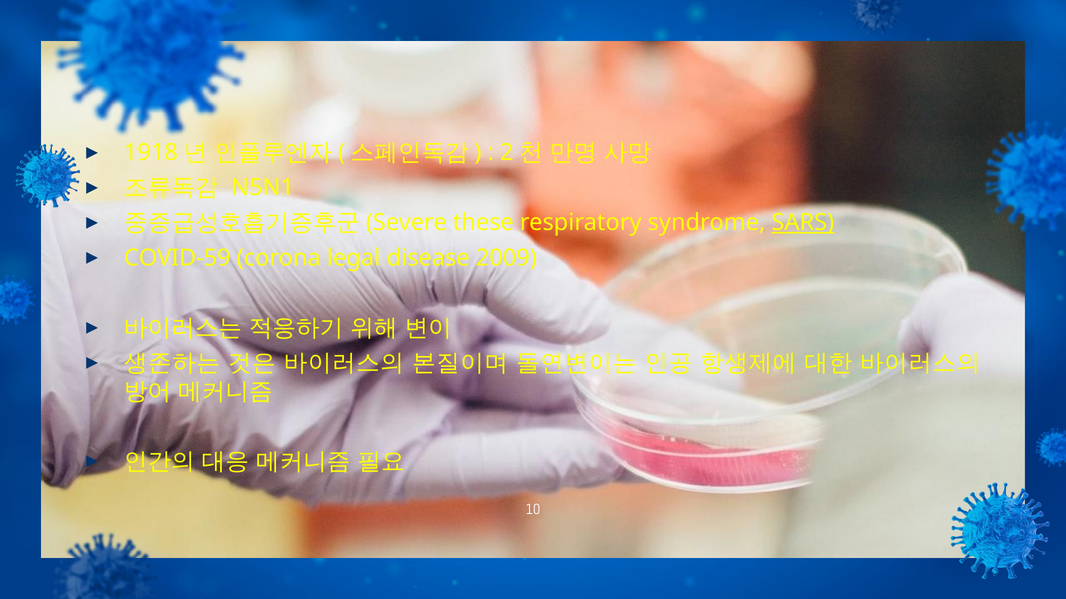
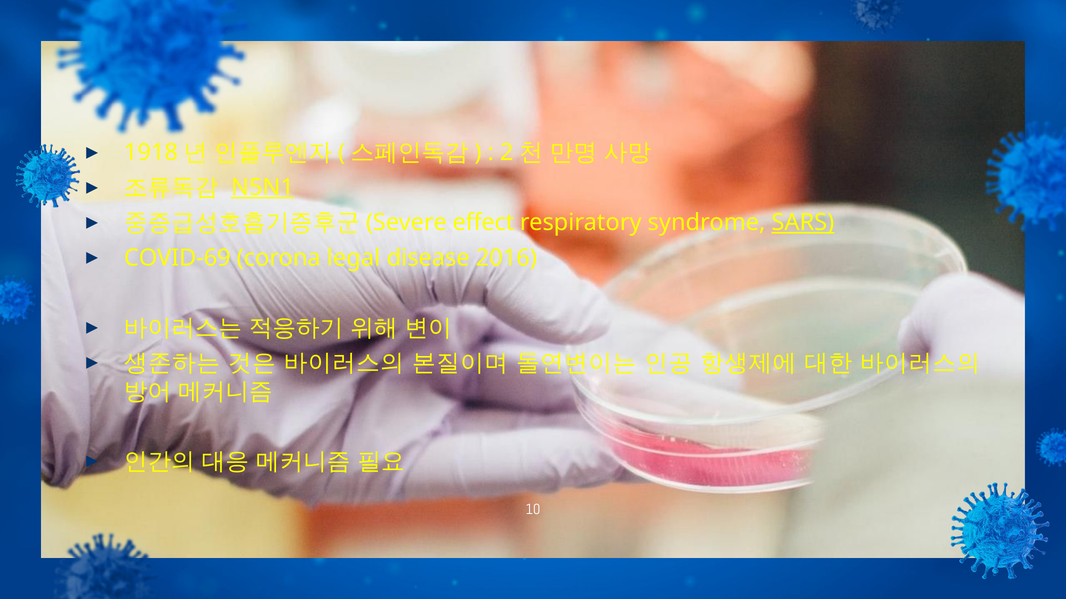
N5N1 underline: none -> present
these: these -> effect
COVID-59: COVID-59 -> COVID-69
2009: 2009 -> 2016
